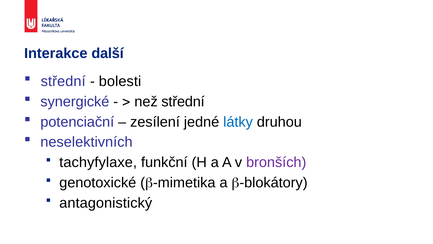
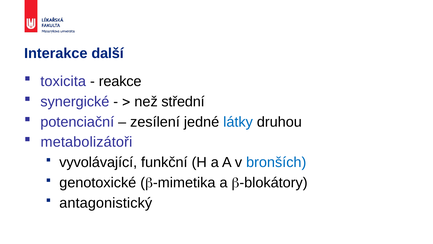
střední at (63, 81): střední -> toxicita
bolesti: bolesti -> reakce
neselektivních: neselektivních -> metabolizátoři
tachyfylaxe: tachyfylaxe -> vyvolávající
bronších colour: purple -> blue
